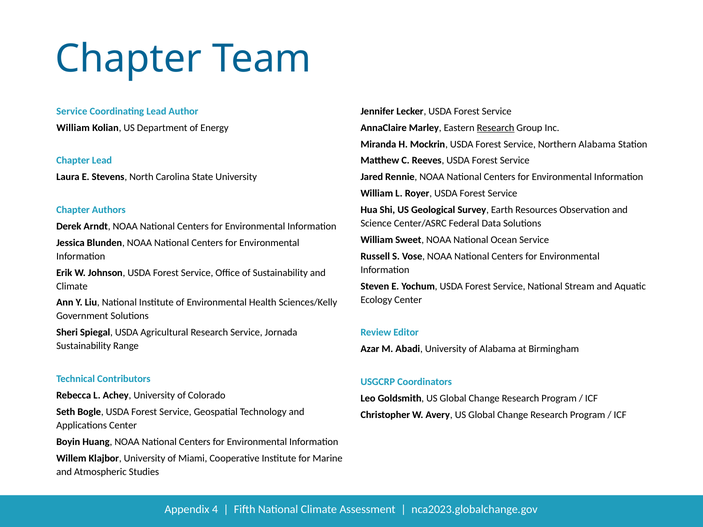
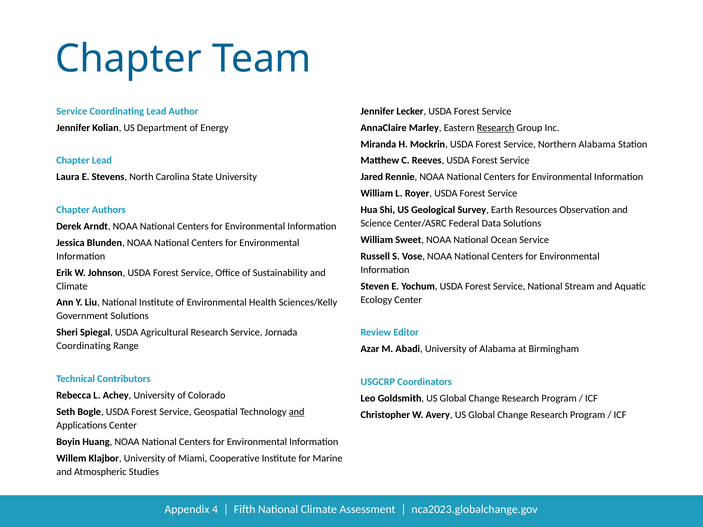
William at (73, 128): William -> Jennifer
Sustainability at (84, 346): Sustainability -> Coordinating
and at (297, 412) underline: none -> present
